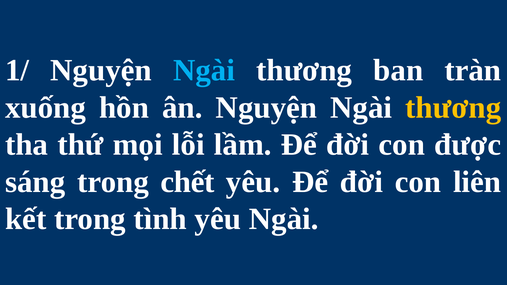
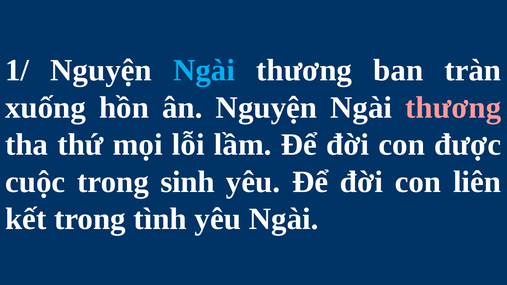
thương at (453, 108) colour: yellow -> pink
sáng: sáng -> cuộc
chết: chết -> sinh
